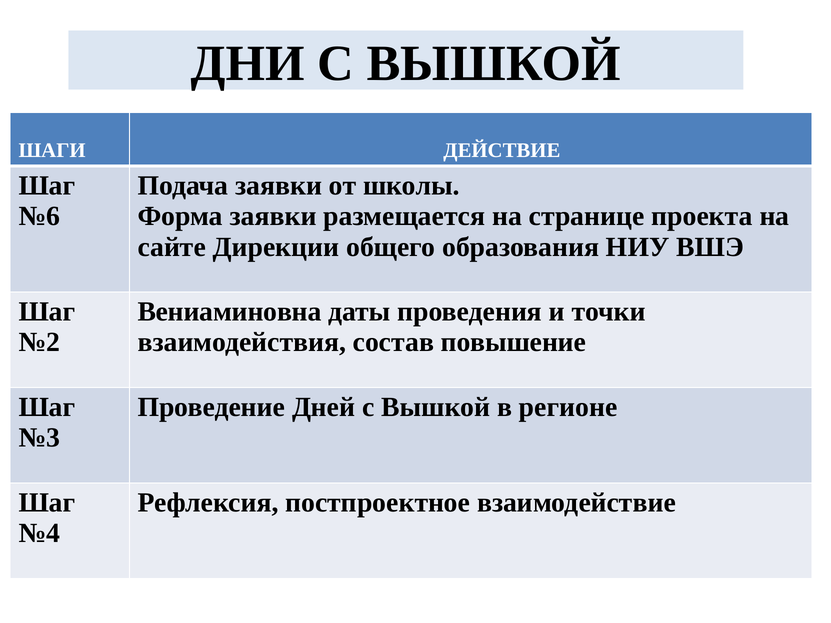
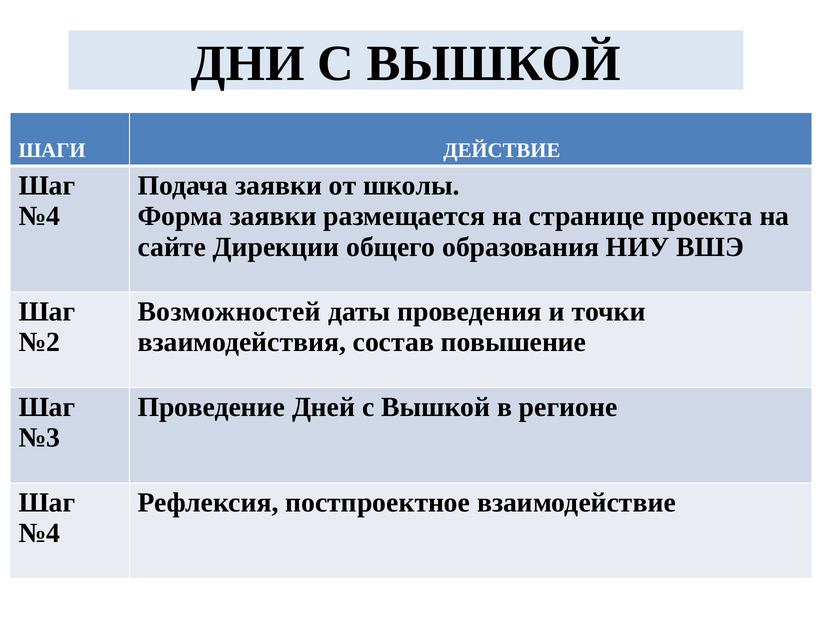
№6 at (39, 216): №6 -> №4
Вениаминовна: Вениаминовна -> Возможностей
